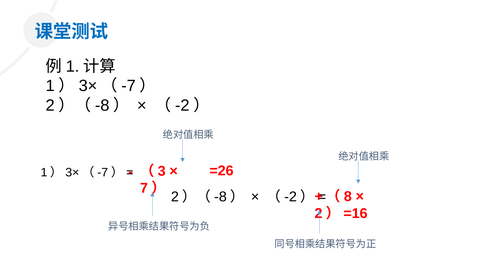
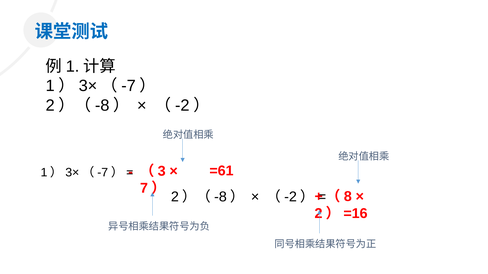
=26: =26 -> =61
